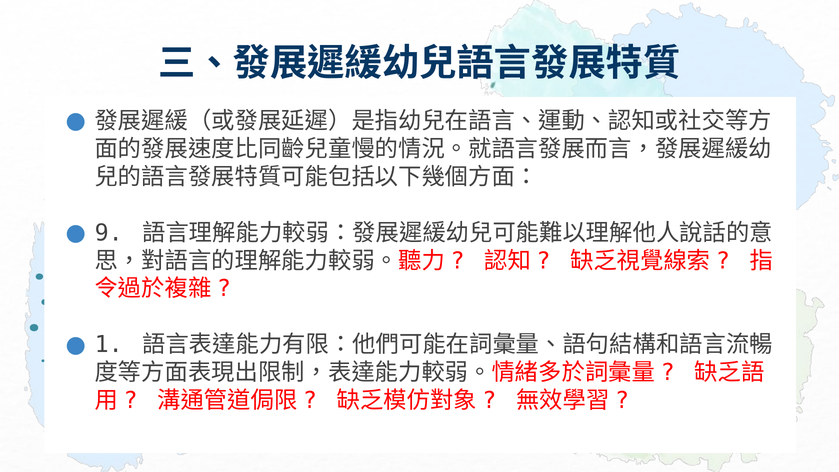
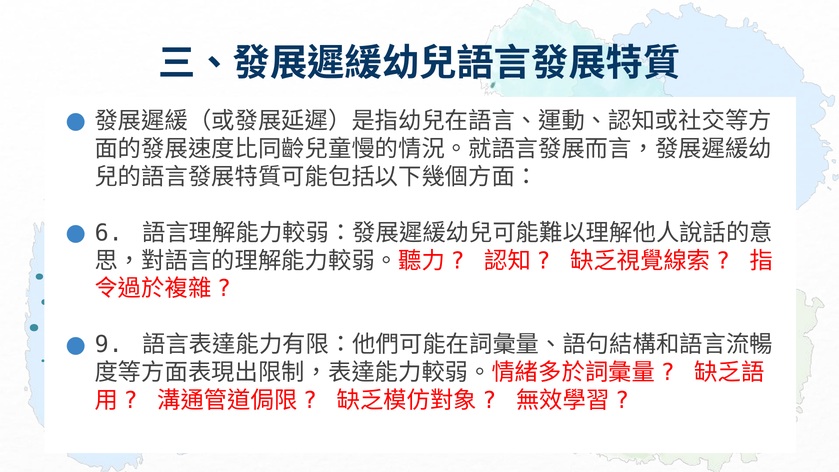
9: 9 -> 6
1: 1 -> 9
